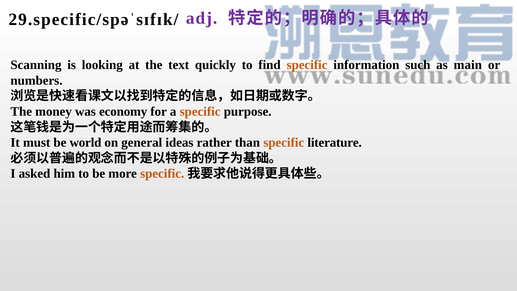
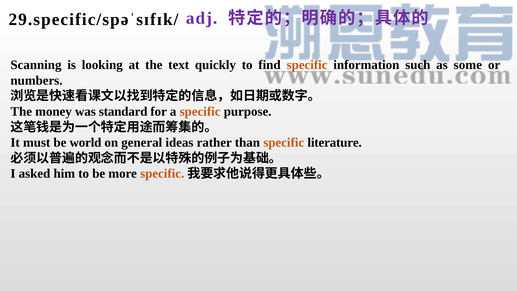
main: main -> some
economy: economy -> standard
